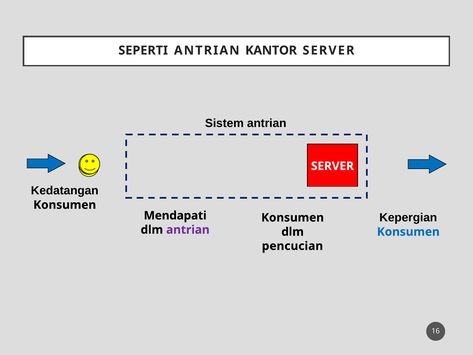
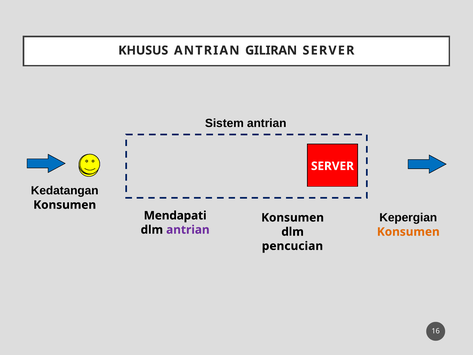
SEPERTI: SEPERTI -> KHUSUS
KANTOR: KANTOR -> GILIRAN
Konsumen at (408, 232) colour: blue -> orange
